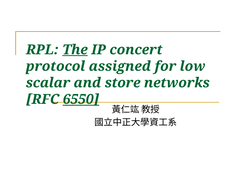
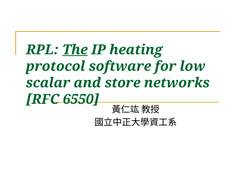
concert: concert -> heating
assigned: assigned -> software
6550 underline: present -> none
